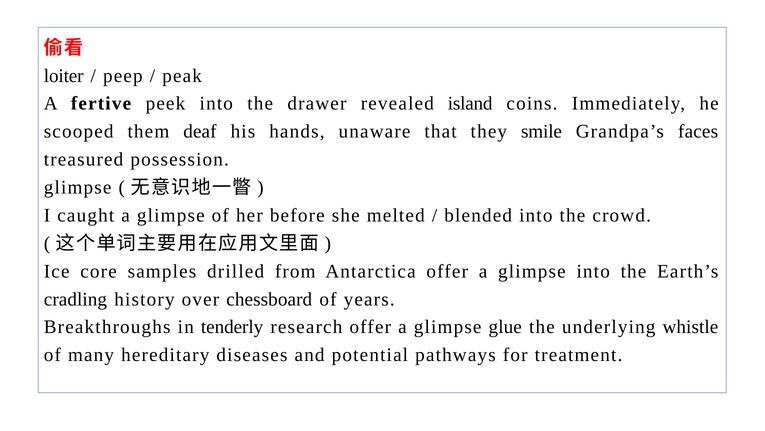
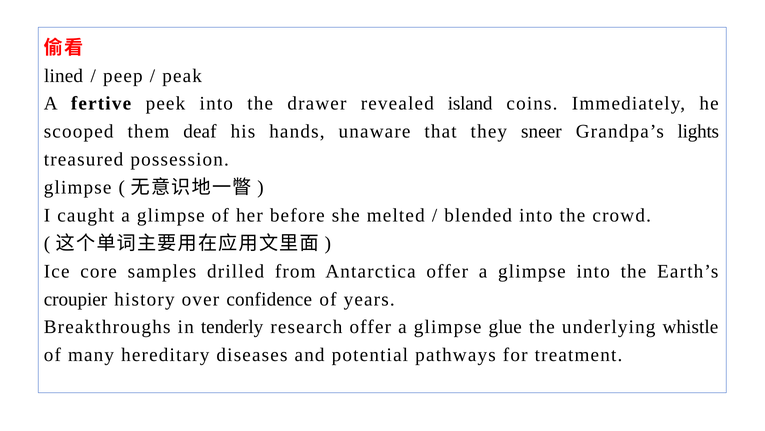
loiter: loiter -> lined
smile: smile -> sneer
faces: faces -> lights
cradling: cradling -> croupier
chessboard: chessboard -> confidence
